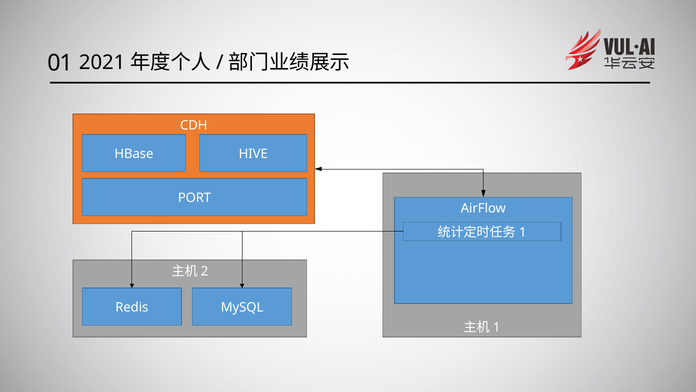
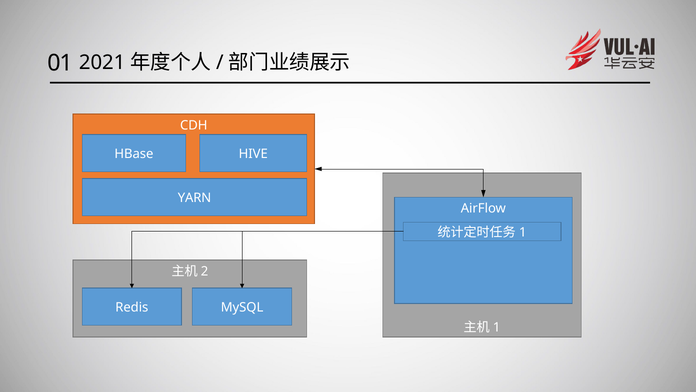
PORT: PORT -> YARN
